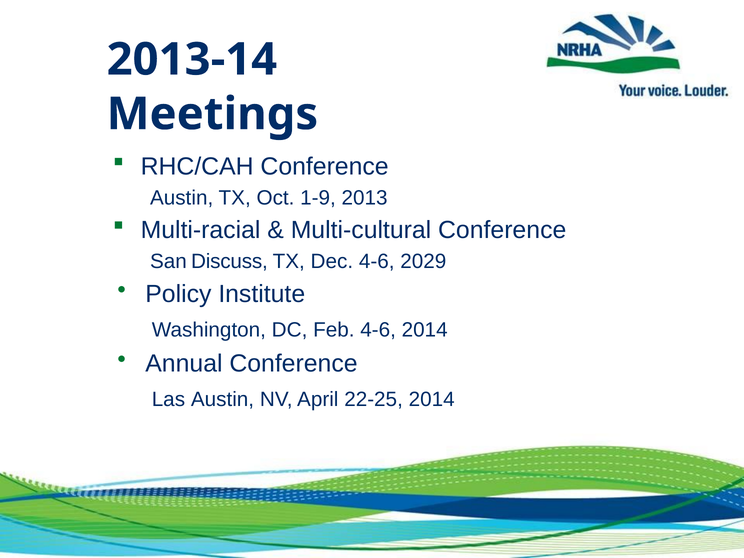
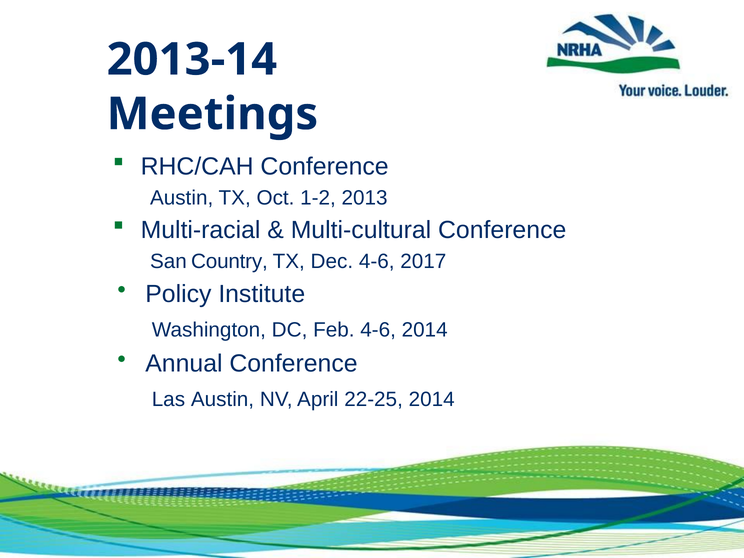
1-9: 1-9 -> 1-2
Discuss: Discuss -> Country
2029: 2029 -> 2017
